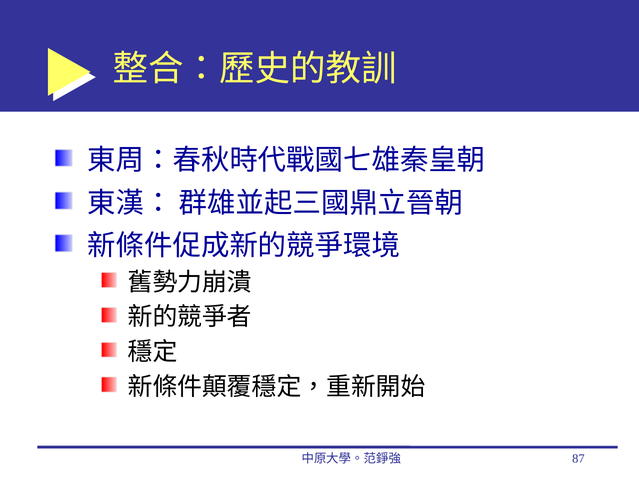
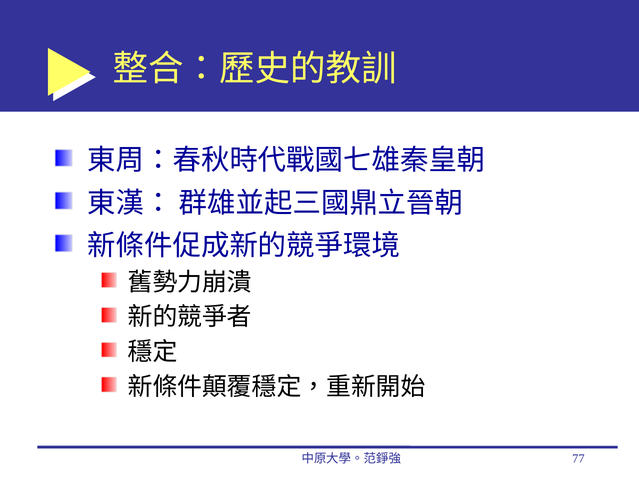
87: 87 -> 77
